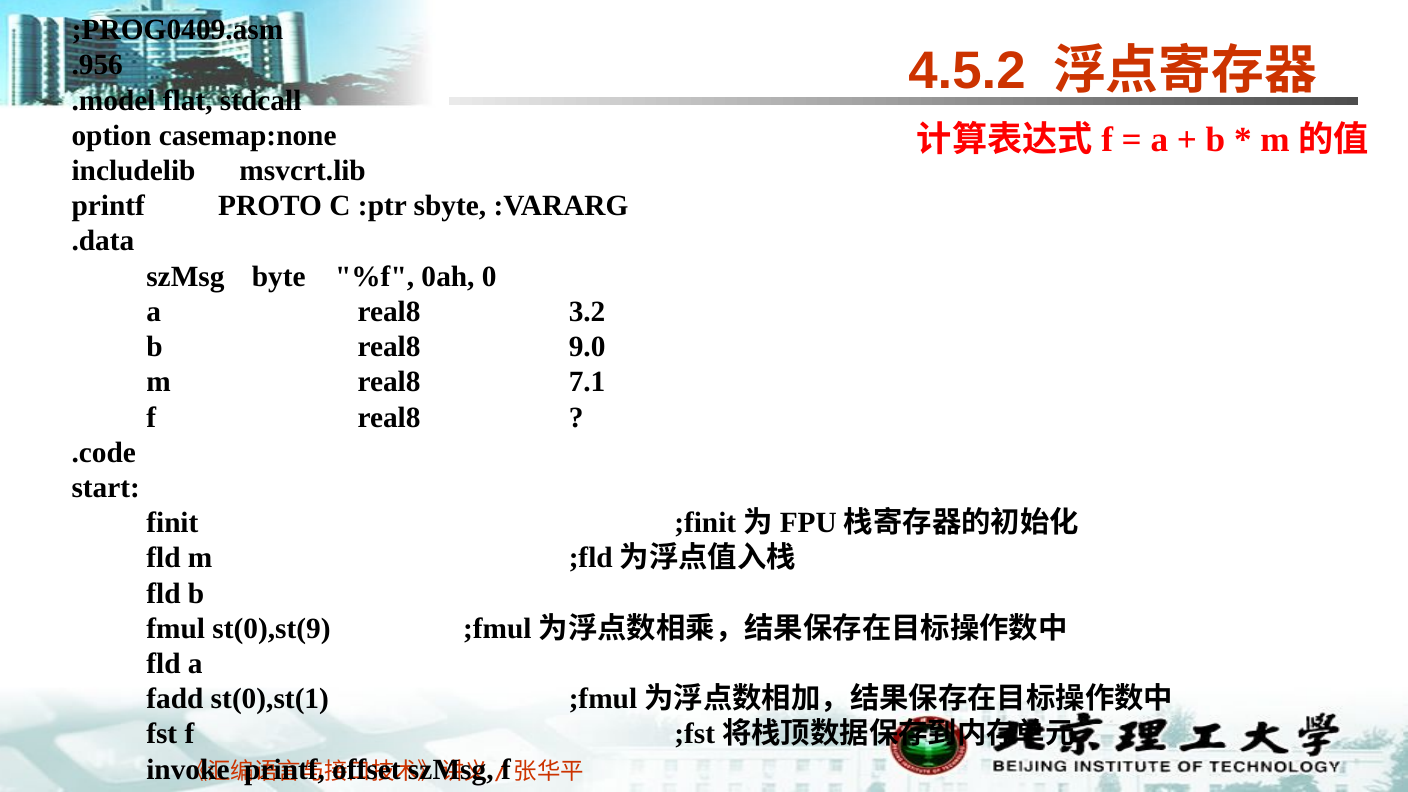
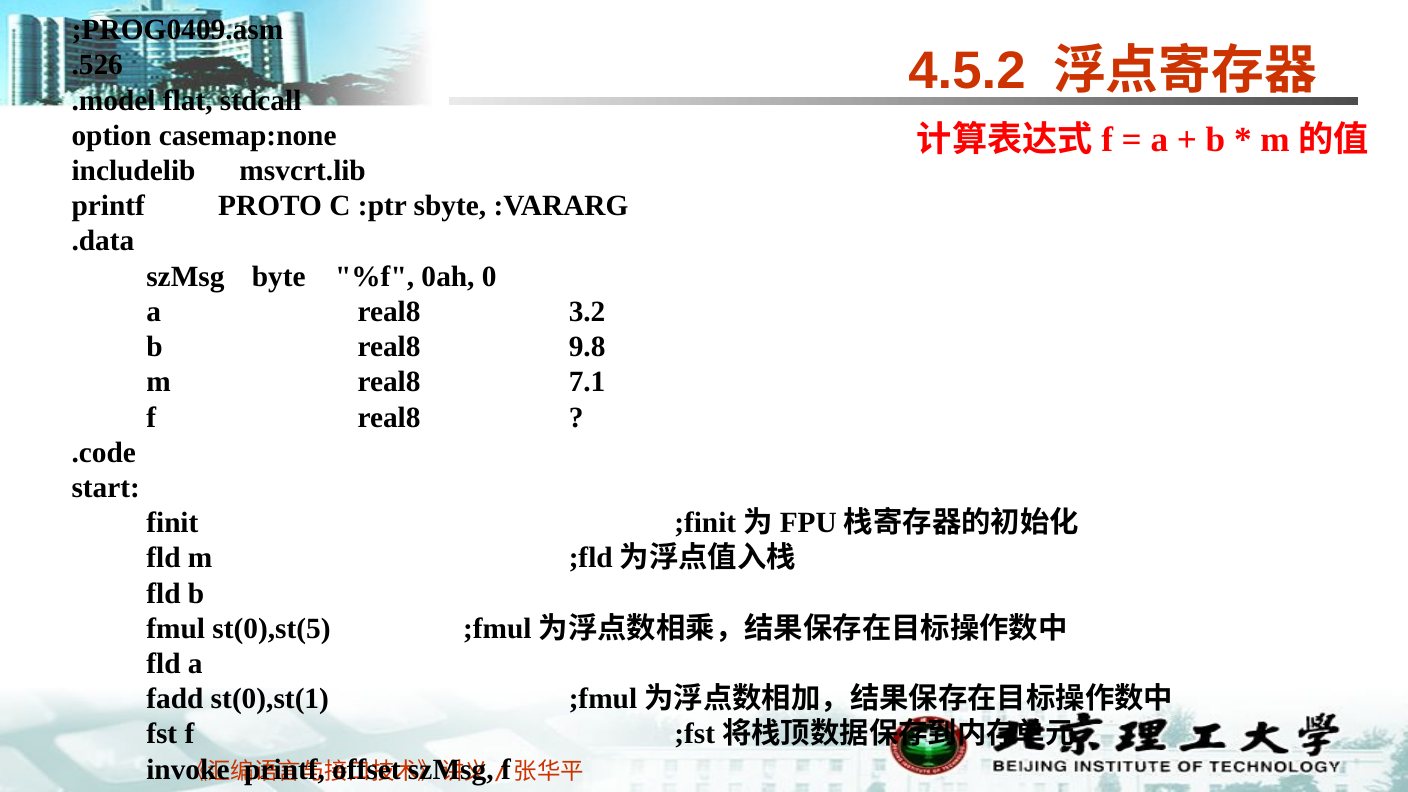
.956: .956 -> .526
9.0: 9.0 -> 9.8
st(0),st(9: st(0),st(9 -> st(0),st(5
